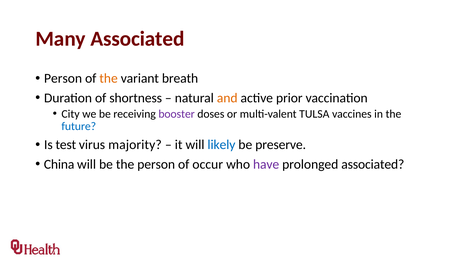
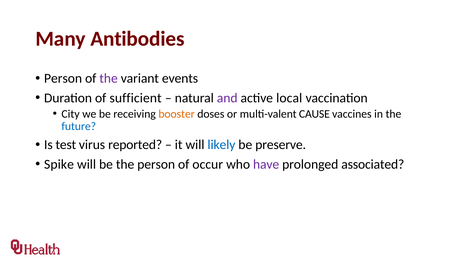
Many Associated: Associated -> Antibodies
the at (109, 78) colour: orange -> purple
breath: breath -> events
shortness: shortness -> sufficient
and colour: orange -> purple
prior: prior -> local
booster colour: purple -> orange
TULSA: TULSA -> CAUSE
majority: majority -> reported
China: China -> Spike
